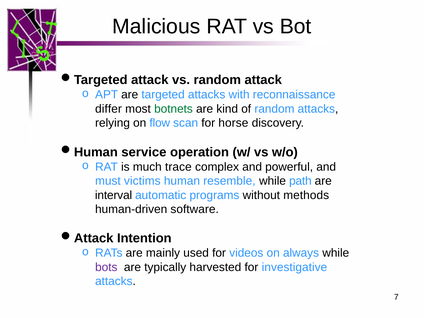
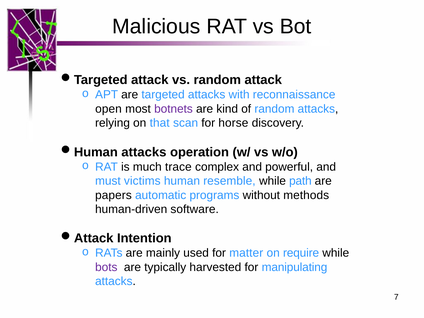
differ: differ -> open
botnets colour: green -> purple
flow: flow -> that
service at (144, 152): service -> attacks
interval: interval -> papers
videos: videos -> matter
always: always -> require
investigative: investigative -> manipulating
